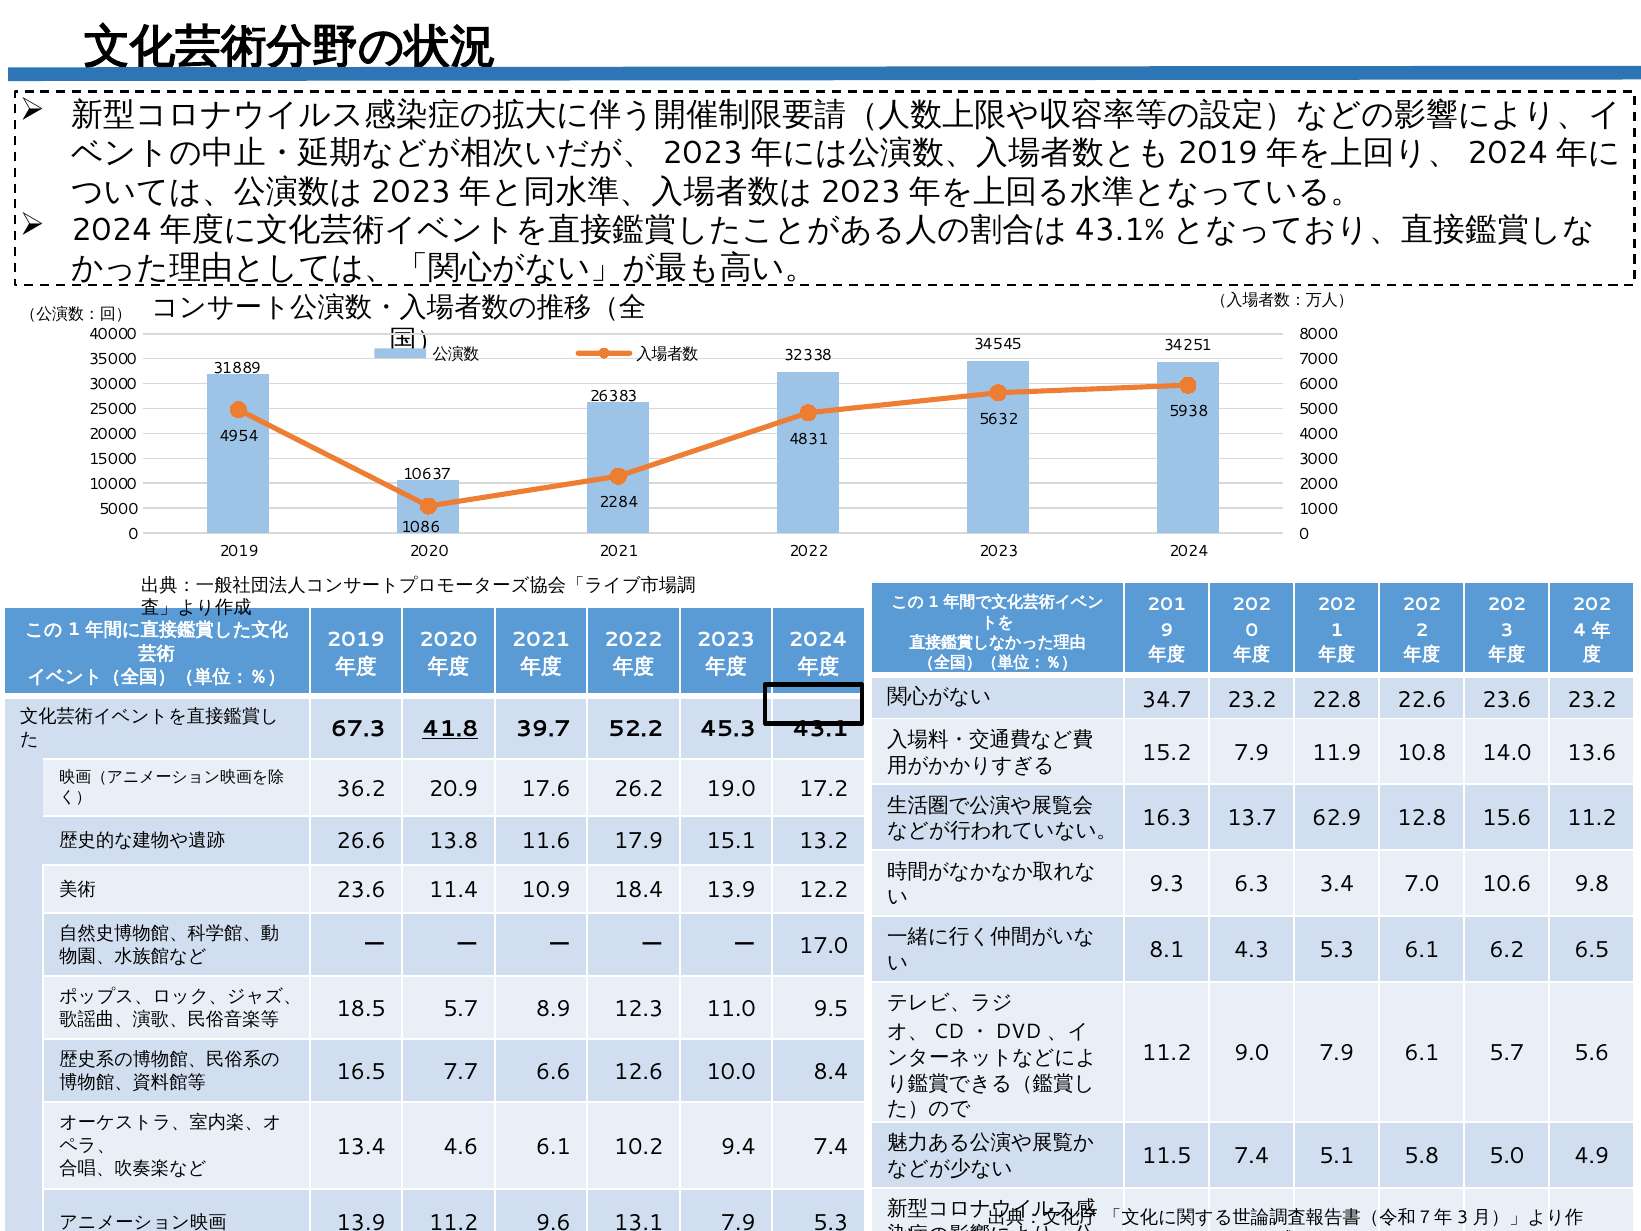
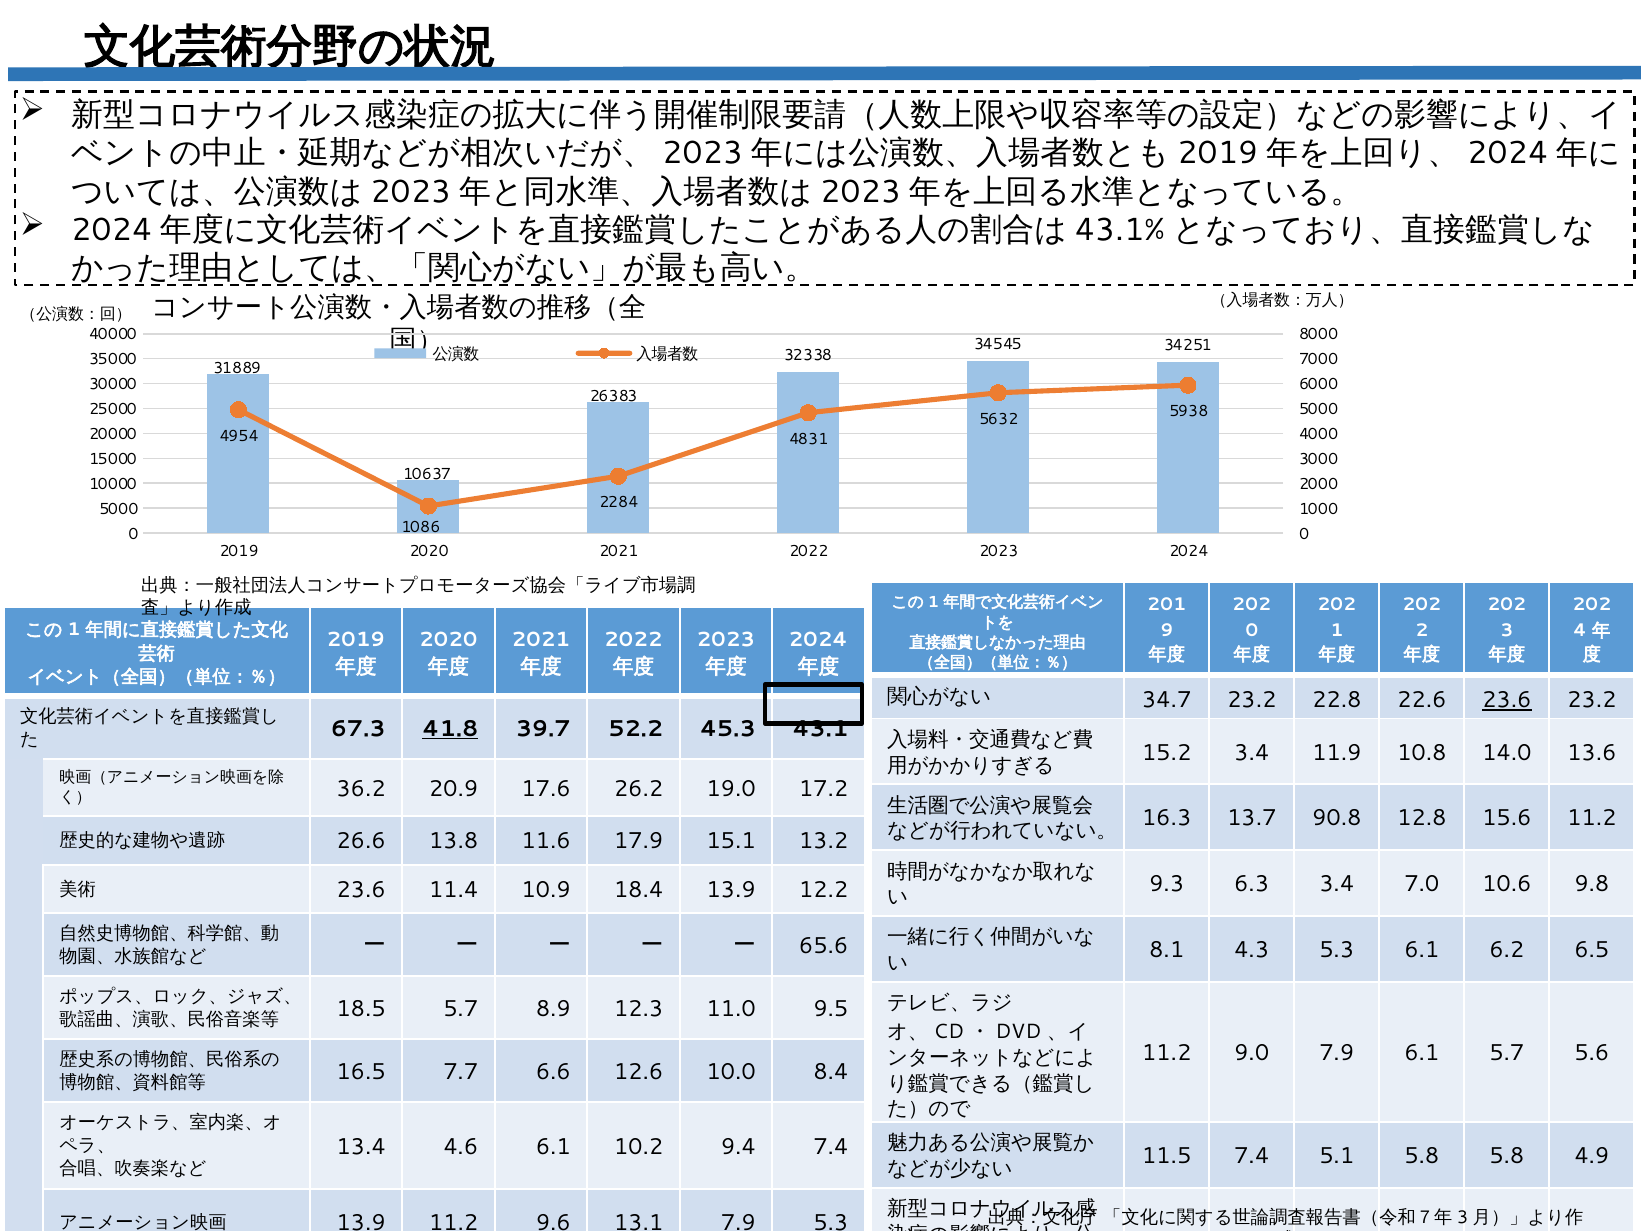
23.6 at (1507, 700) underline: none -> present
15.2 7.9: 7.9 -> 3.4
62.9: 62.9 -> 90.8
17.0: 17.0 -> 65.6
5.8 5.0: 5.0 -> 5.8
